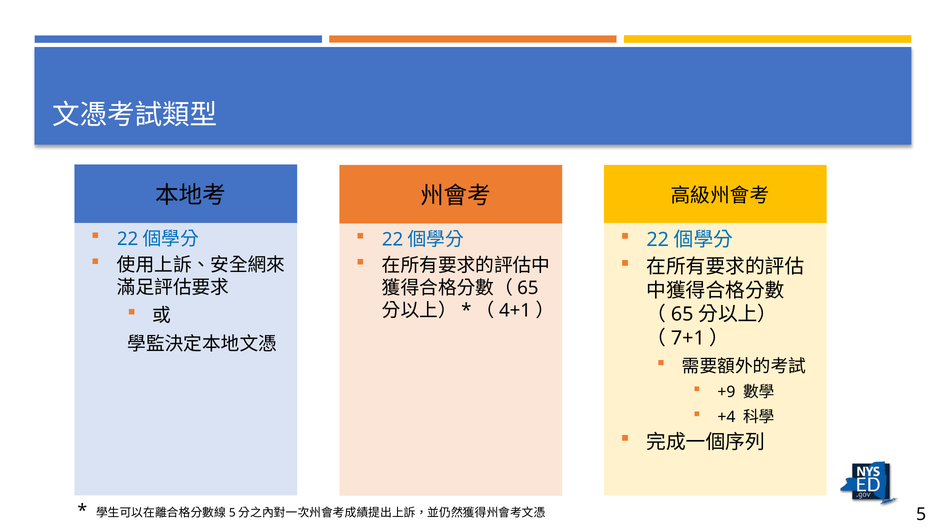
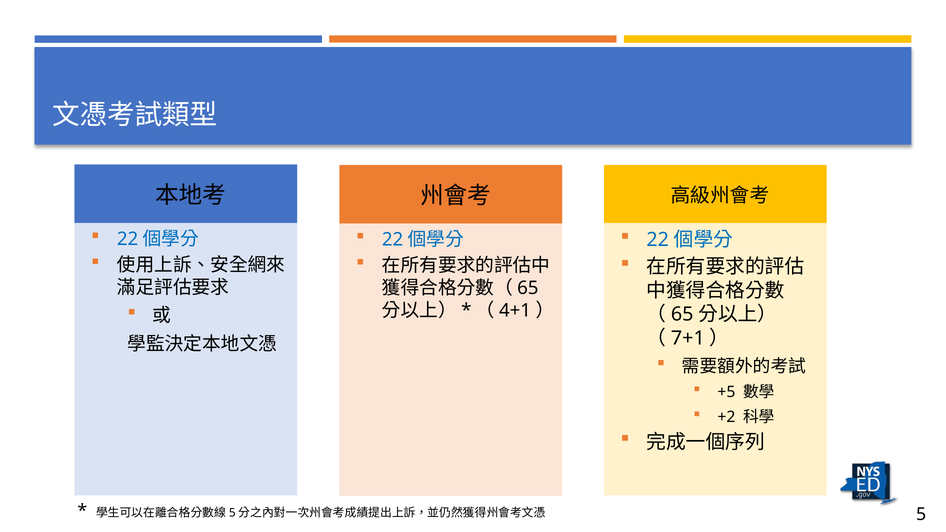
+9: +9 -> +5
+4: +4 -> +2
